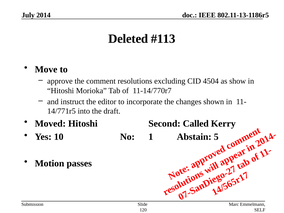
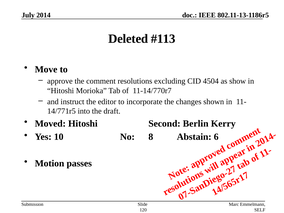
Called: Called -> Berlin
No 1: 1 -> 8
Abstain 5: 5 -> 6
